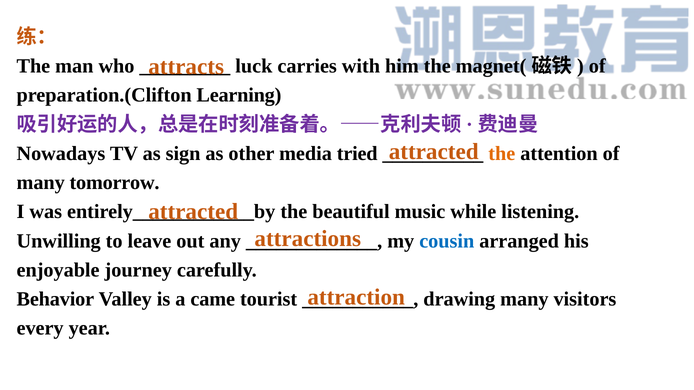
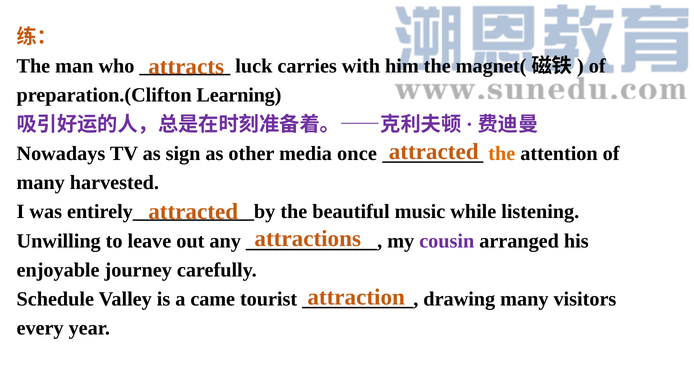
tried: tried -> once
tomorrow: tomorrow -> harvested
cousin colour: blue -> purple
Behavior: Behavior -> Schedule
